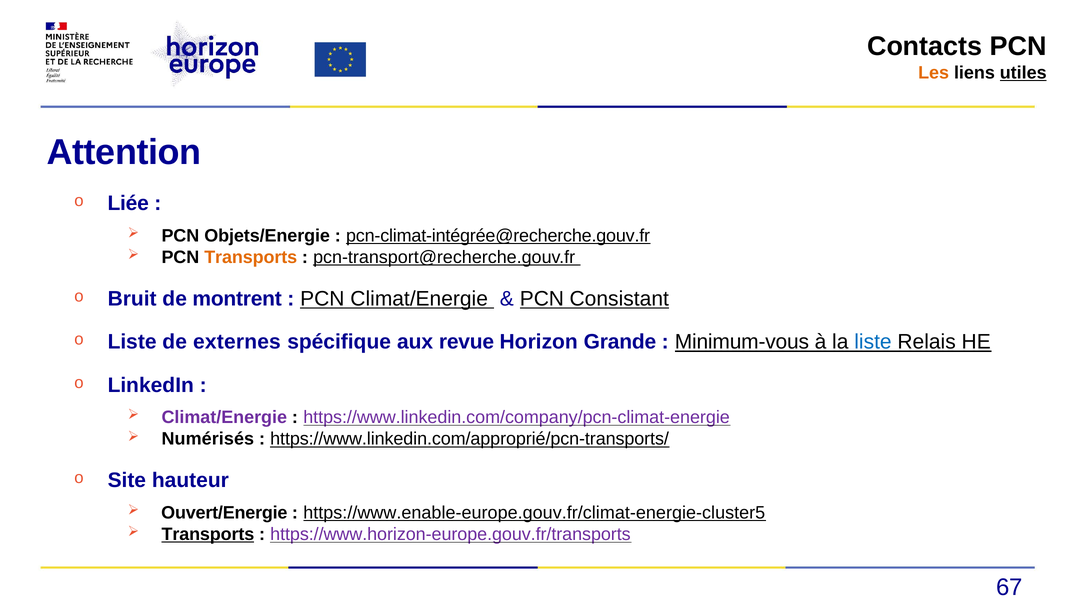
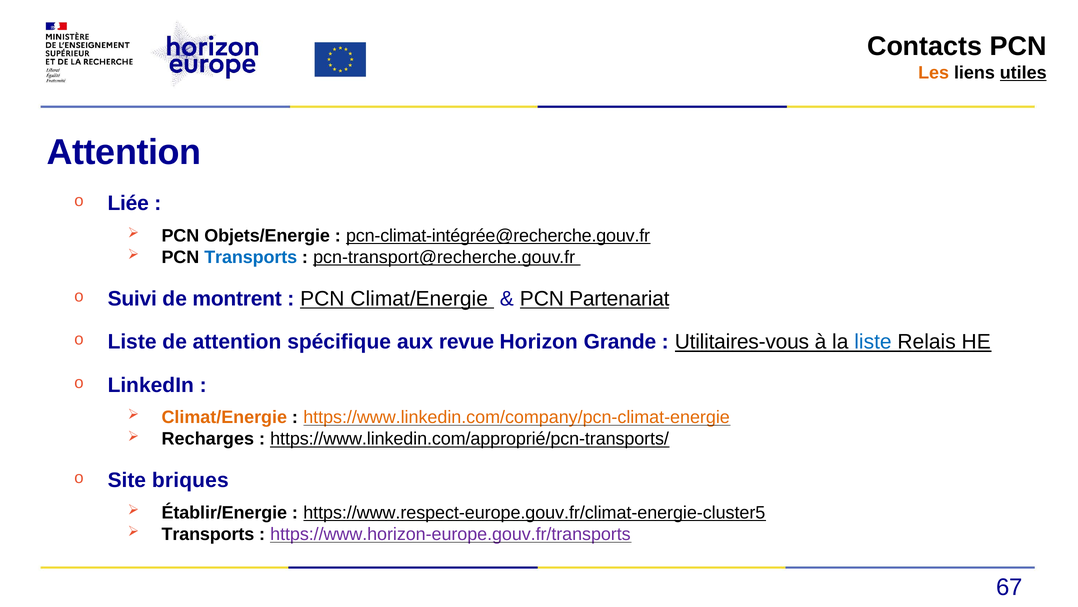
Transports at (251, 257) colour: orange -> blue
Bruit: Bruit -> Suivi
Consistant: Consistant -> Partenariat
de externes: externes -> attention
Minimum-vous: Minimum-vous -> Utilitaires-vous
Climat/Energie at (224, 417) colour: purple -> orange
https://www.linkedin.com/company/pcn-climat-energie colour: purple -> orange
Numérisés: Numérisés -> Recharges
hauteur: hauteur -> briques
Ouvert/Energie: Ouvert/Energie -> Établir/Energie
https://www.enable-europe.gouv.fr/climat-energie-cluster5: https://www.enable-europe.gouv.fr/climat-energie-cluster5 -> https://www.respect-europe.gouv.fr/climat-energie-cluster5
Transports at (208, 534) underline: present -> none
